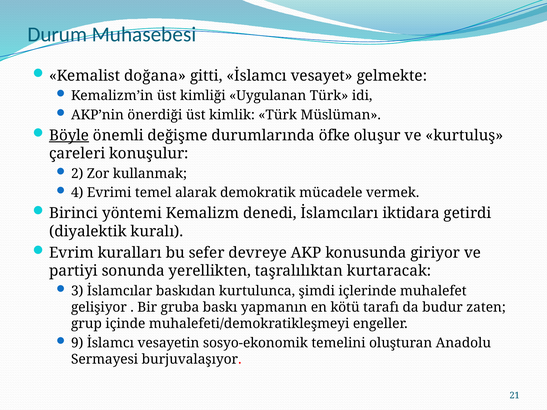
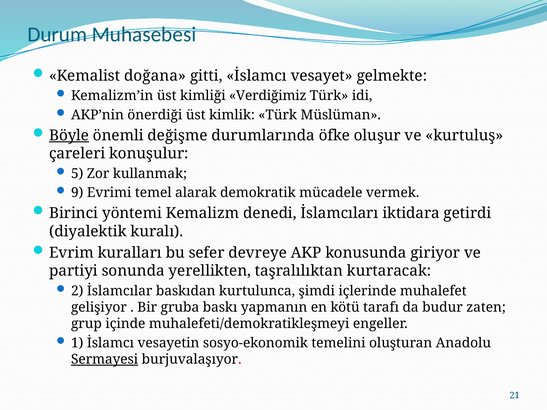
Uygulanan: Uygulanan -> Verdiğimiz
2: 2 -> 5
4: 4 -> 9
3: 3 -> 2
9: 9 -> 1
Sermayesi underline: none -> present
